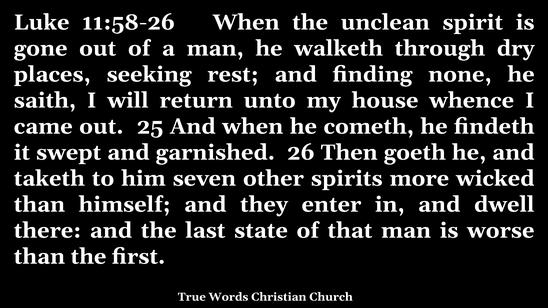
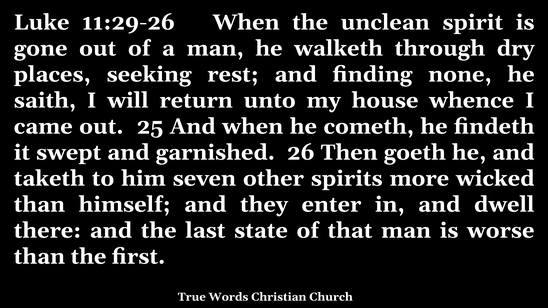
11:58-26: 11:58-26 -> 11:29-26
